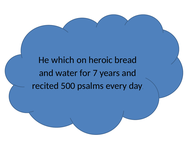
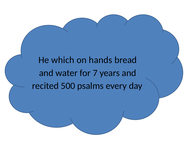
heroic: heroic -> hands
